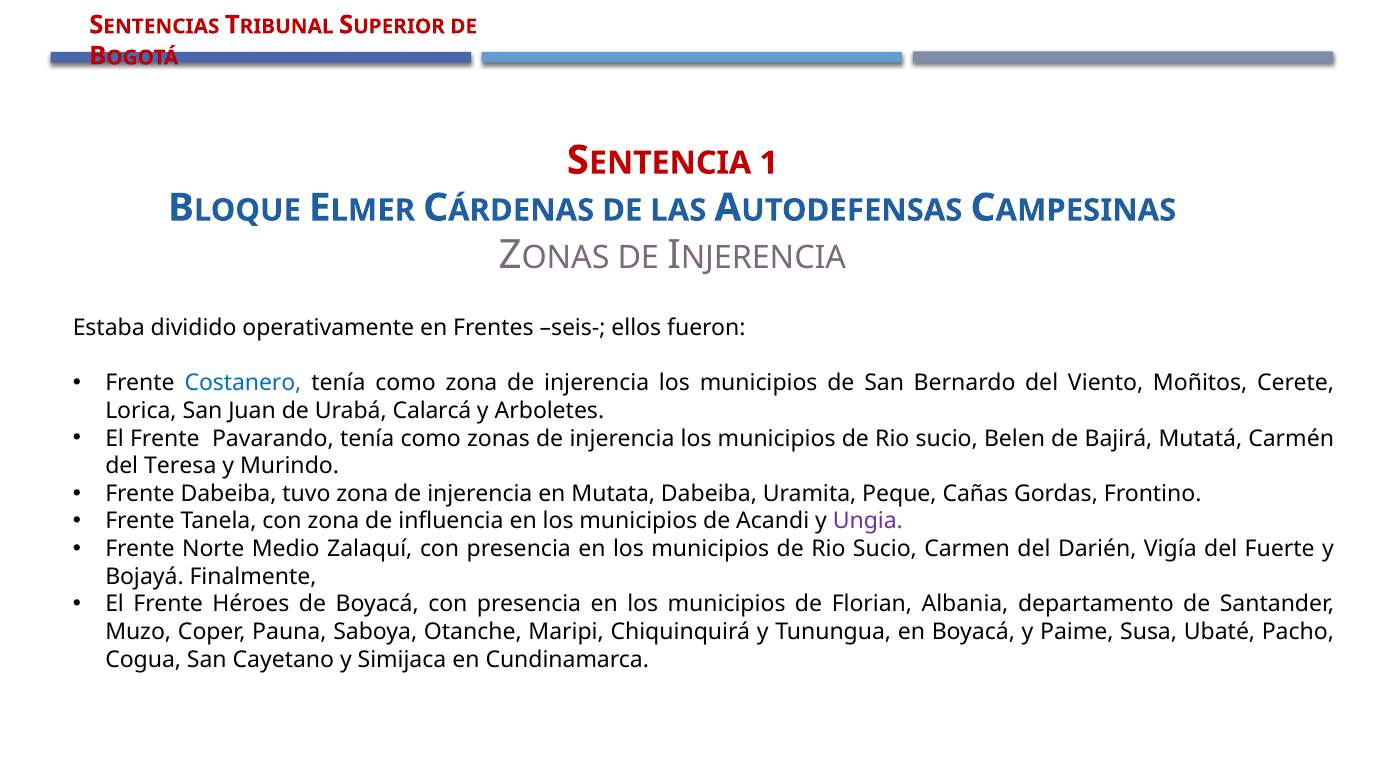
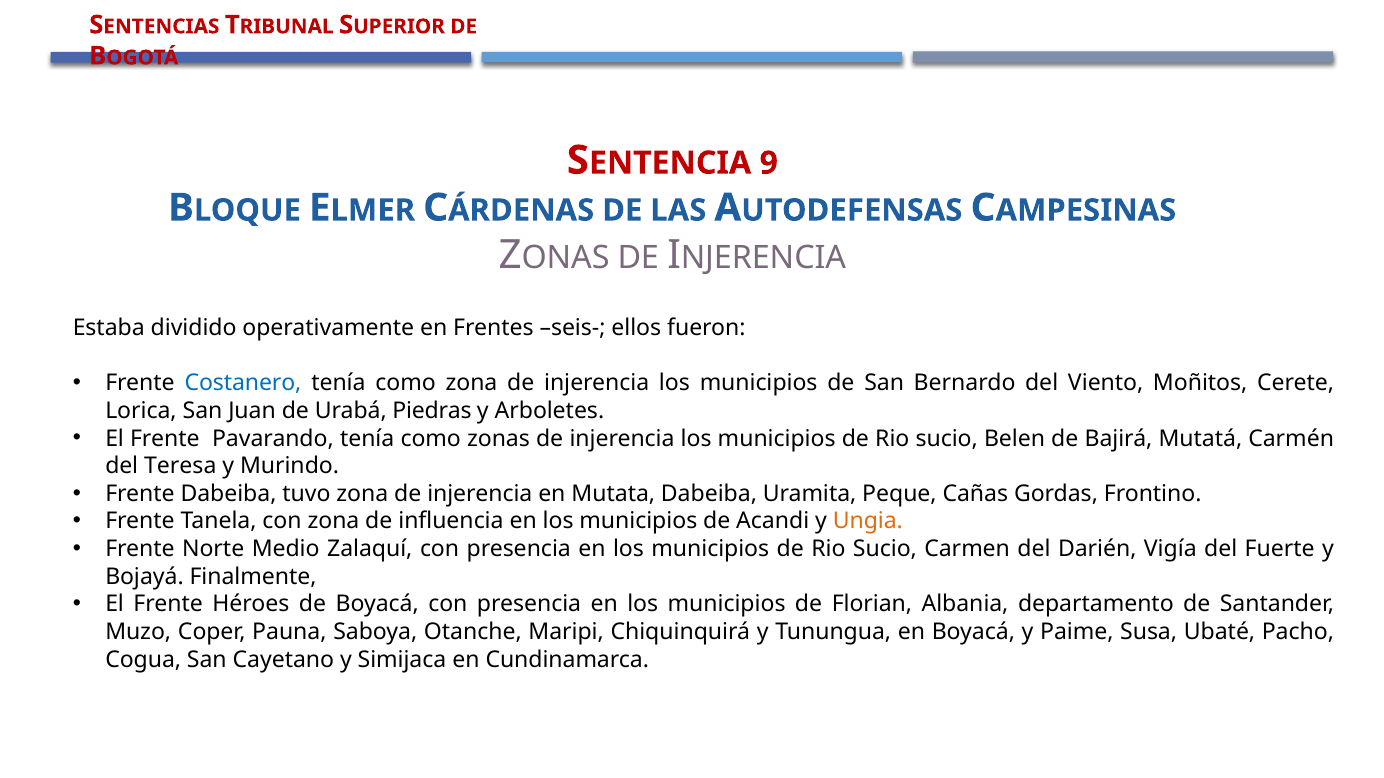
1: 1 -> 9
Calarcá: Calarcá -> Piedras
Ungia colour: purple -> orange
